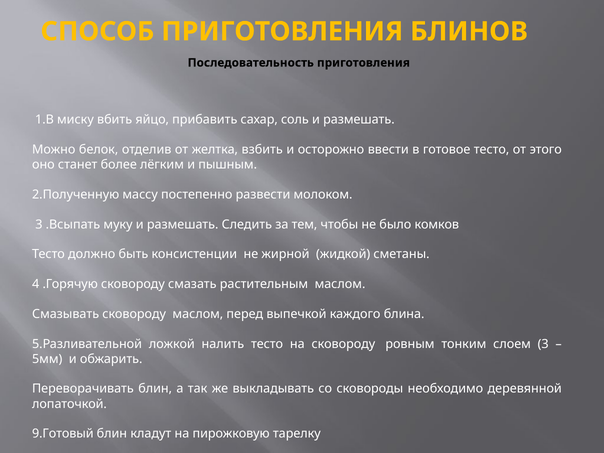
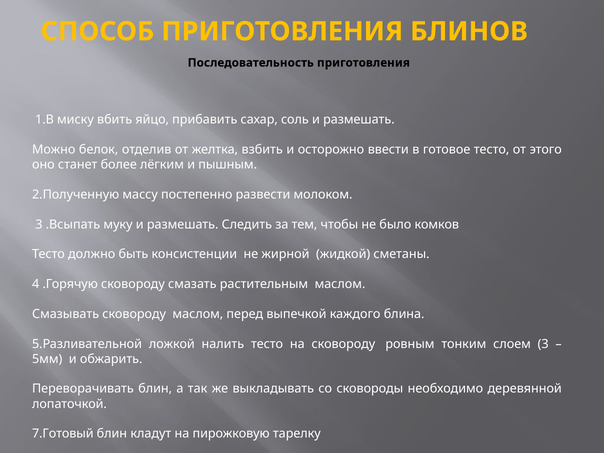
9.Готовый: 9.Готовый -> 7.Готовый
